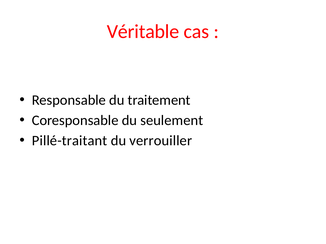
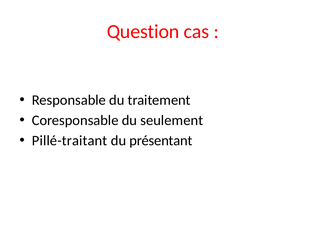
Véritable: Véritable -> Question
verrouiller: verrouiller -> présentant
